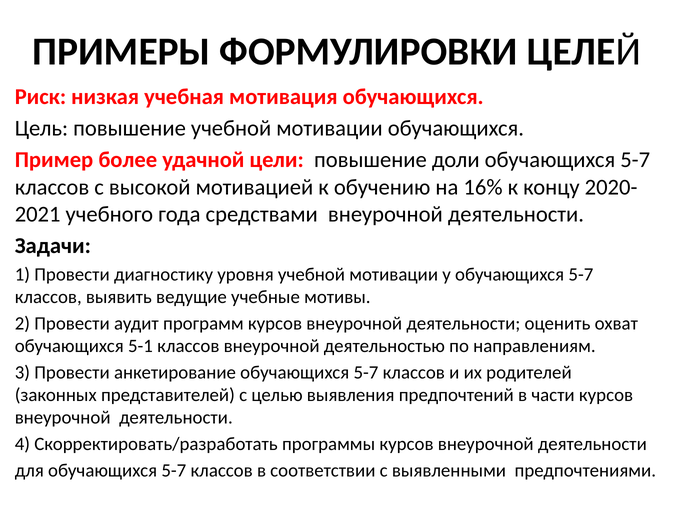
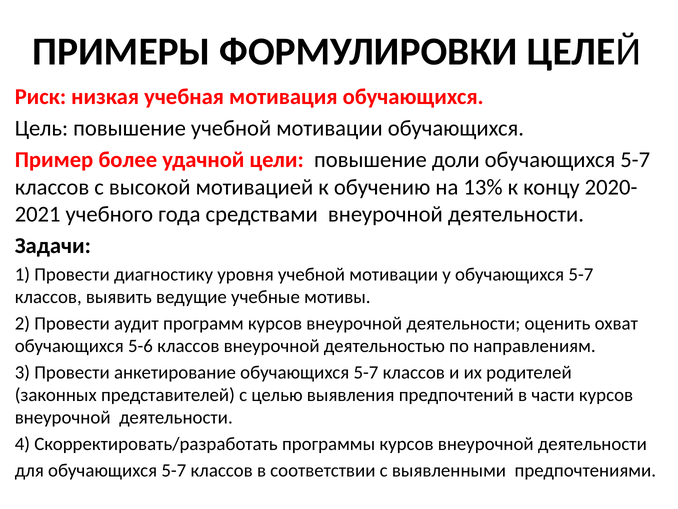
16%: 16% -> 13%
5-1: 5-1 -> 5-6
